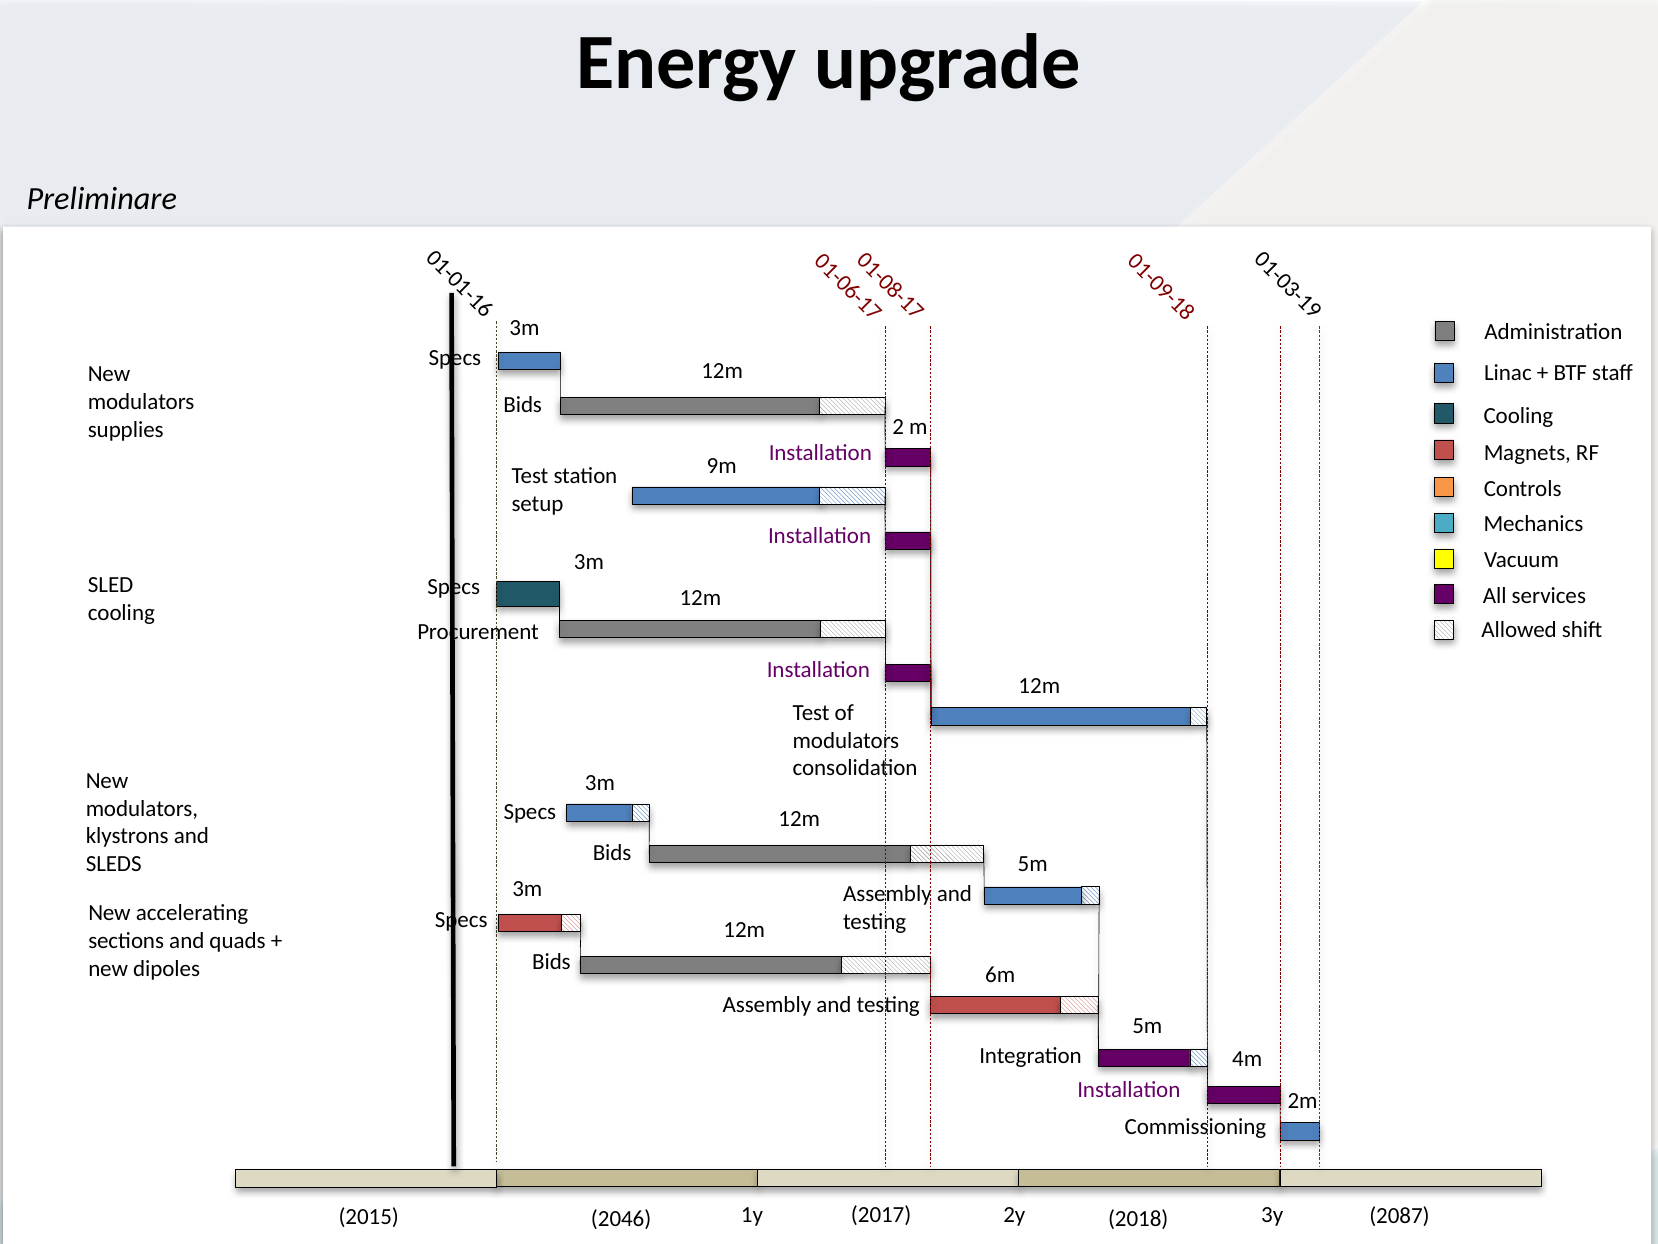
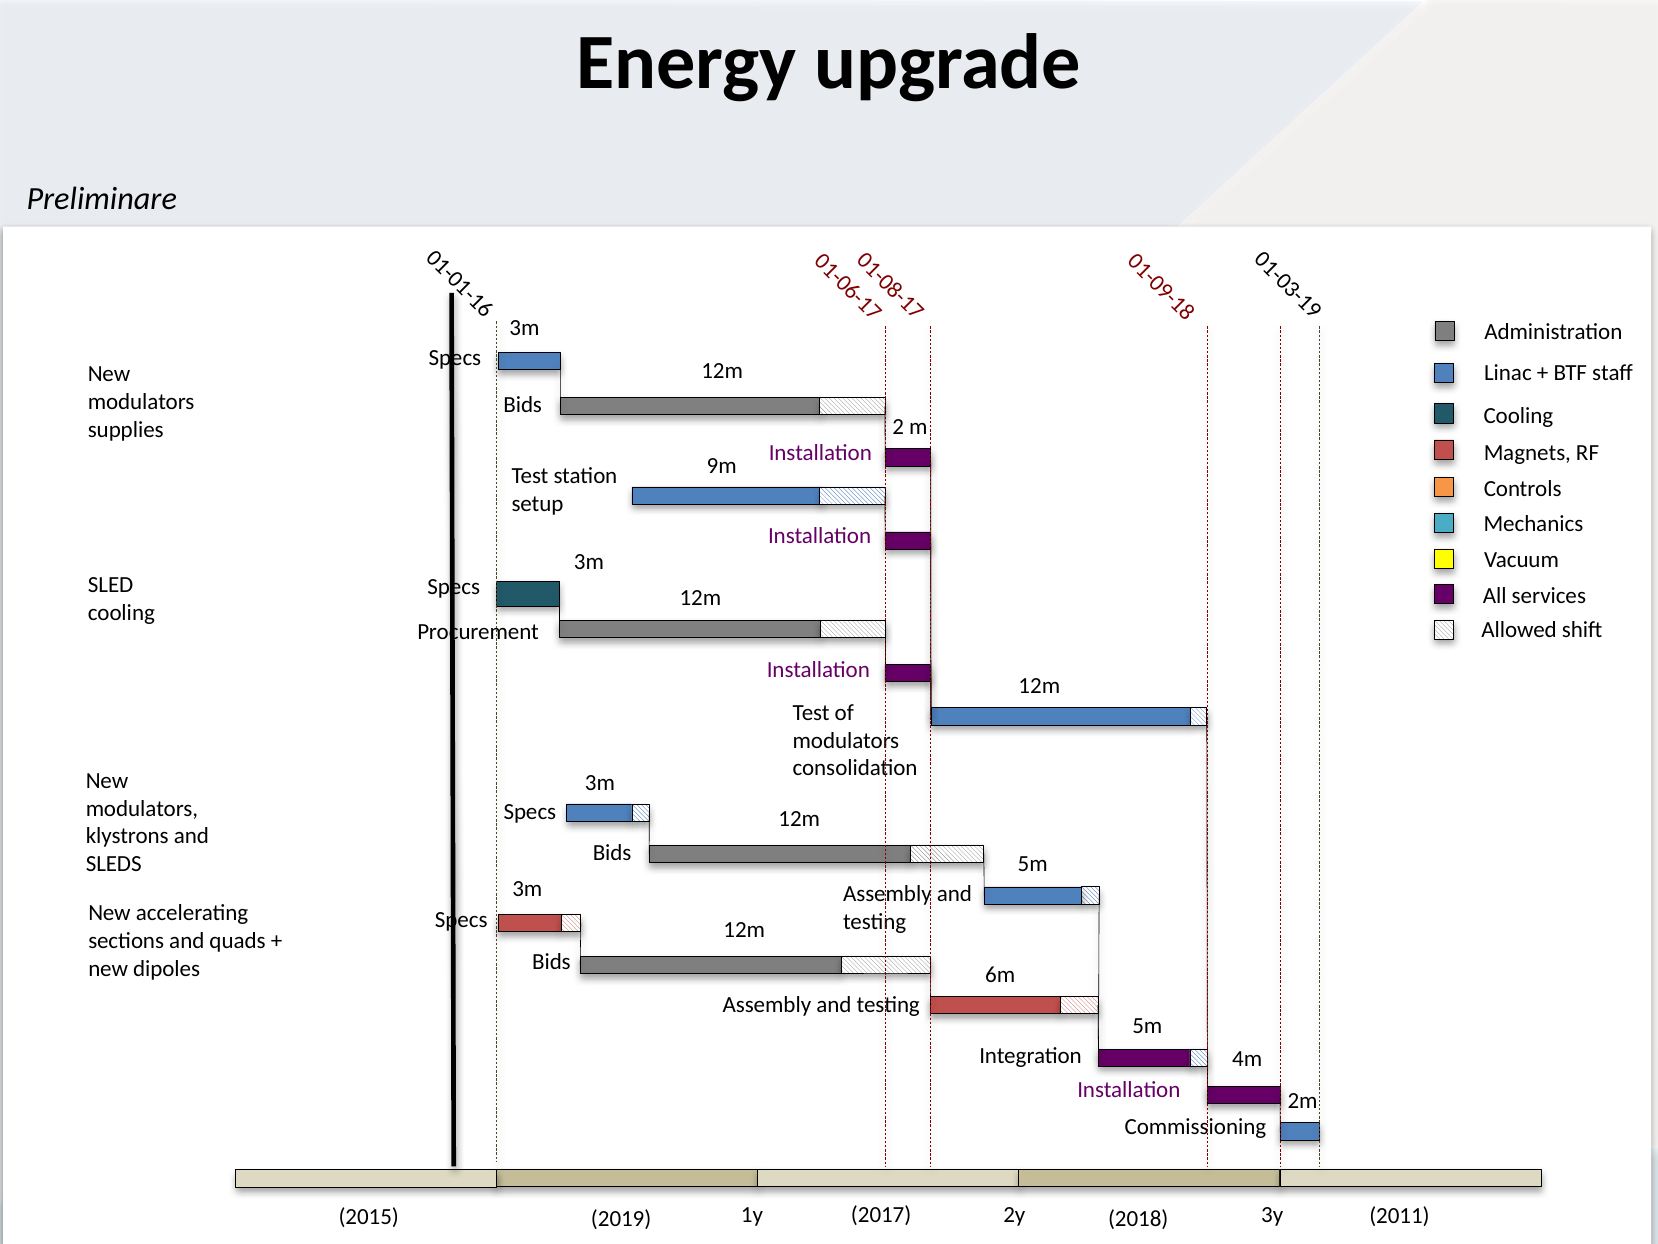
2046: 2046 -> 2019
2087: 2087 -> 2011
